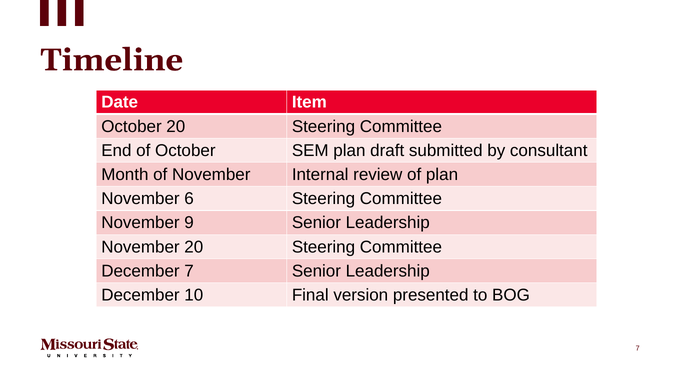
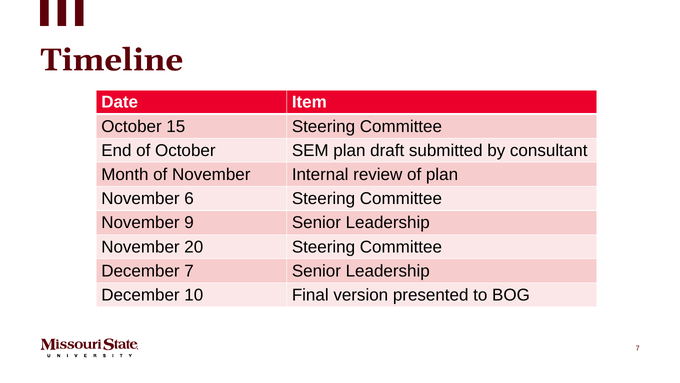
October 20: 20 -> 15
